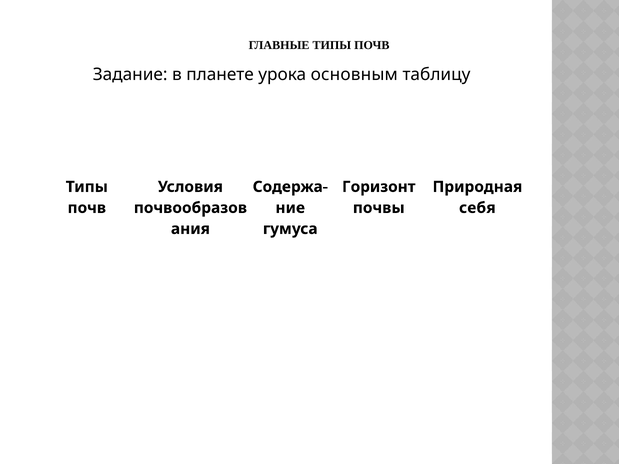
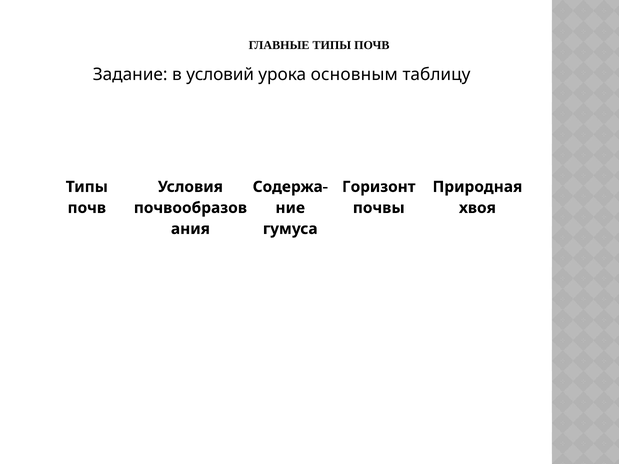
планете: планете -> условий
себя: себя -> хвоя
